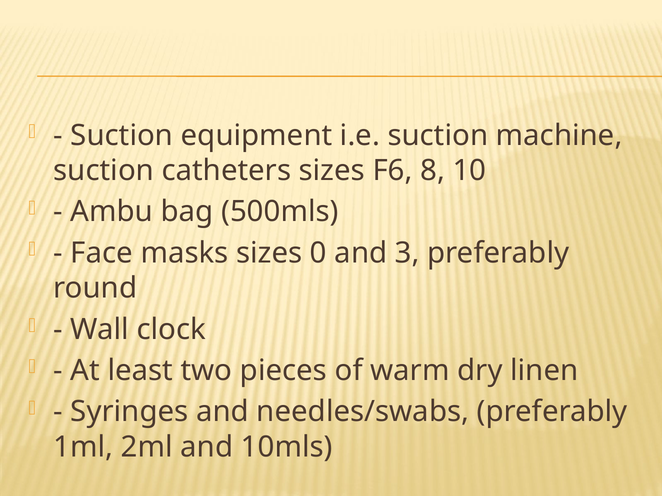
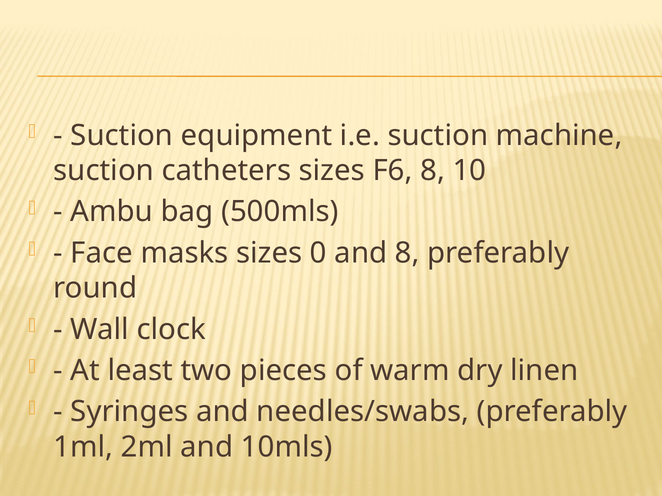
and 3: 3 -> 8
